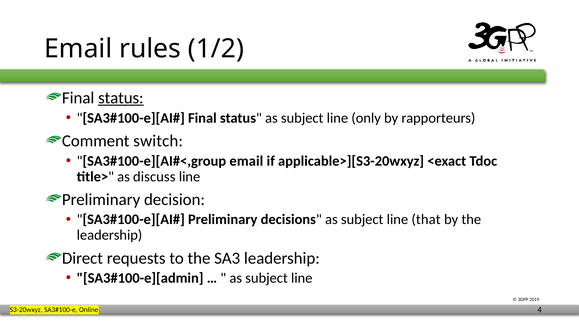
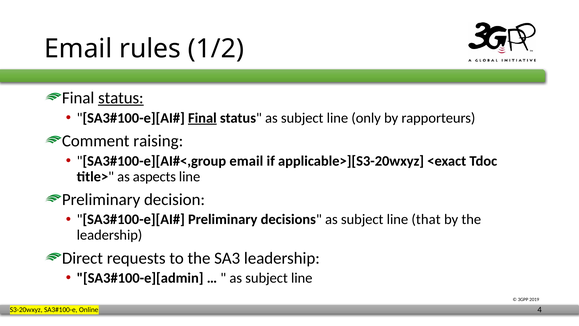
Final at (202, 118) underline: none -> present
switch: switch -> raising
discuss: discuss -> aspects
